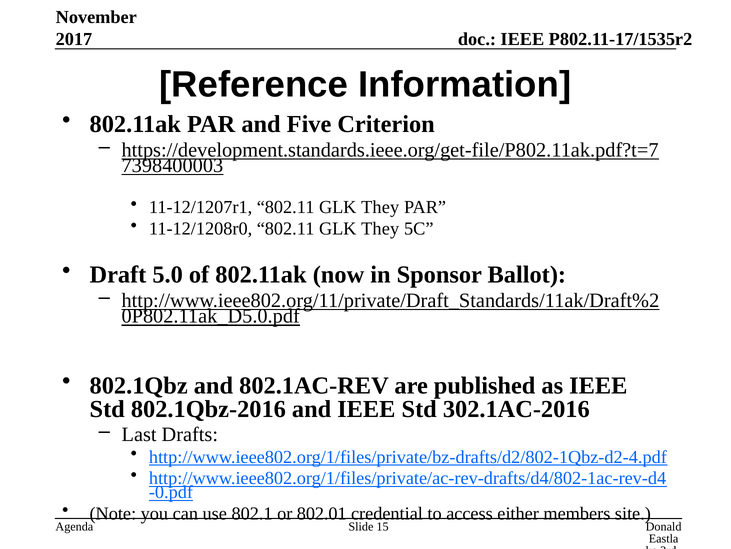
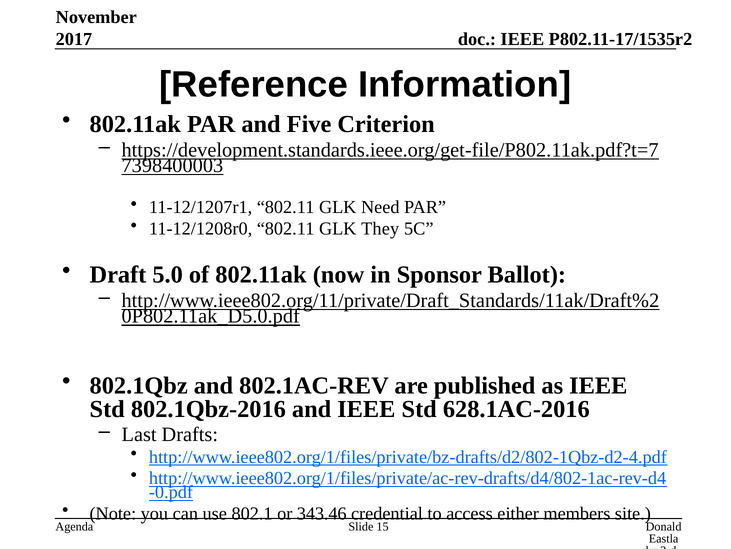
11-12/1207r1 802.11 GLK They: They -> Need
302.1AC-2016: 302.1AC-2016 -> 628.1AC-2016
802.01: 802.01 -> 343.46
